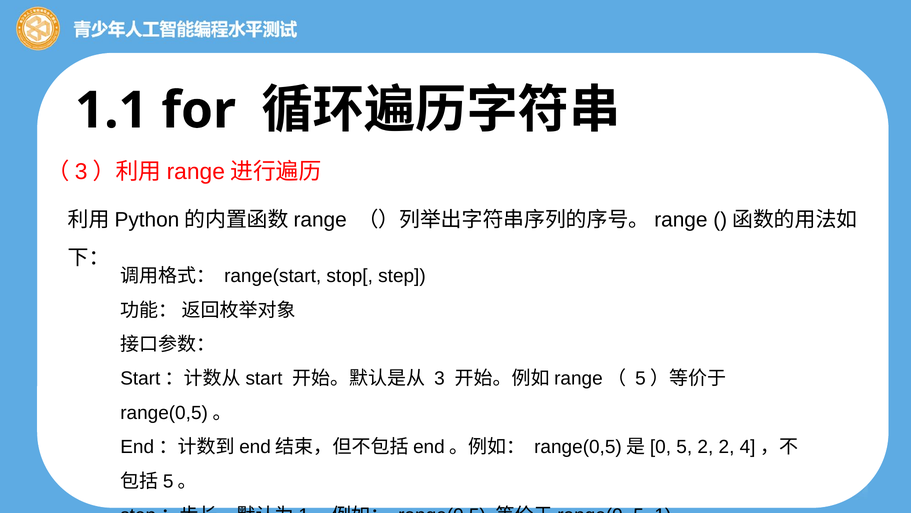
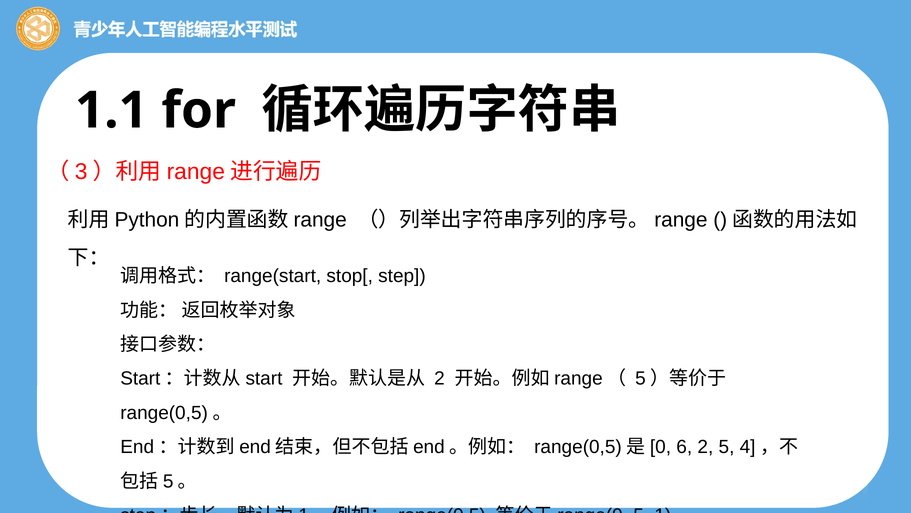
3 at (439, 378): 3 -> 2
5 at (684, 447): 5 -> 6
2 2: 2 -> 5
